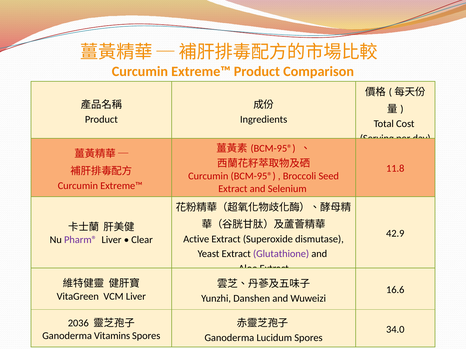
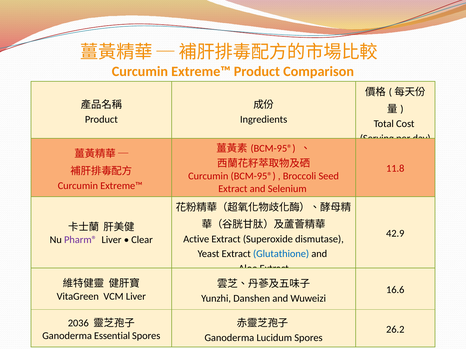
Glutathione colour: purple -> blue
34.0: 34.0 -> 26.2
Vitamins: Vitamins -> Essential
